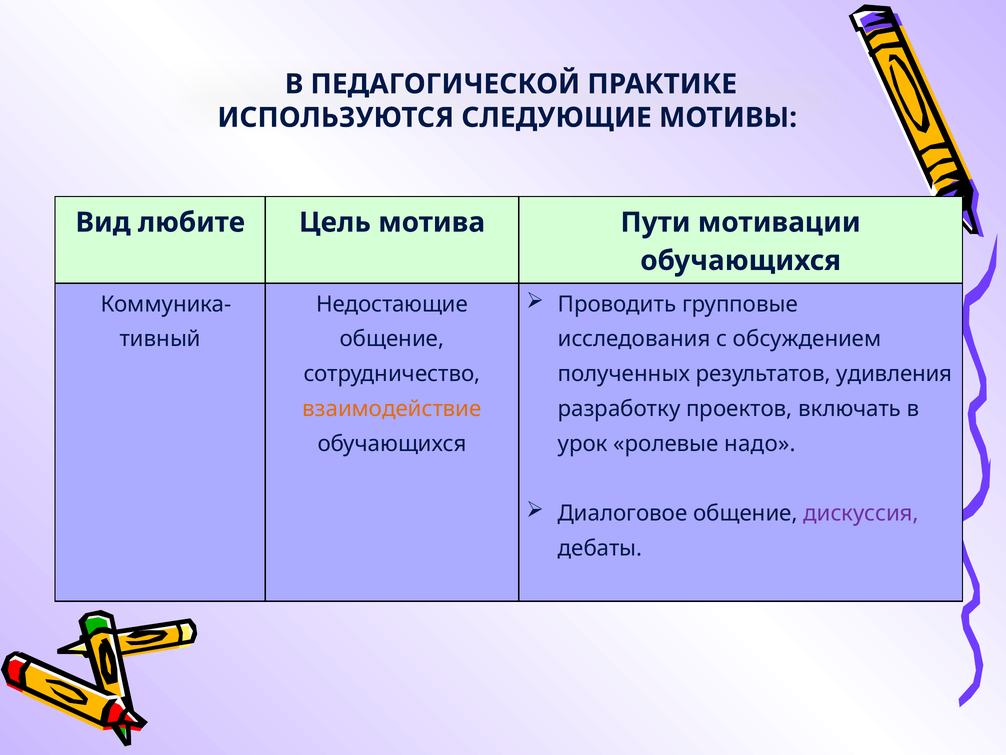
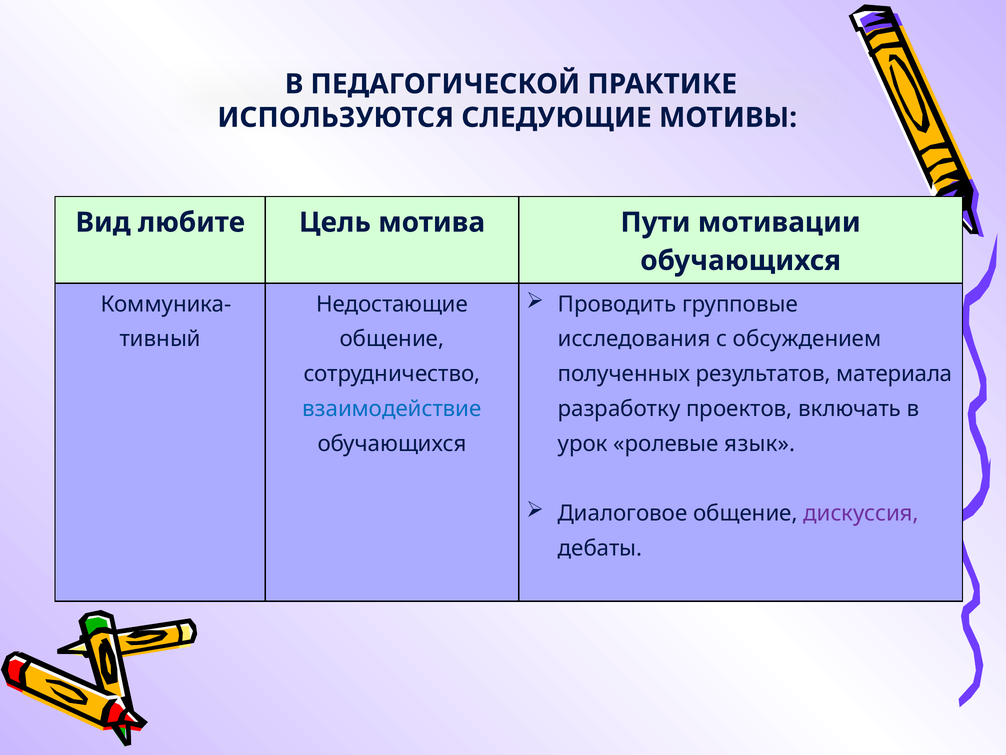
удивления: удивления -> материала
взаимодействие colour: orange -> blue
надо: надо -> язык
